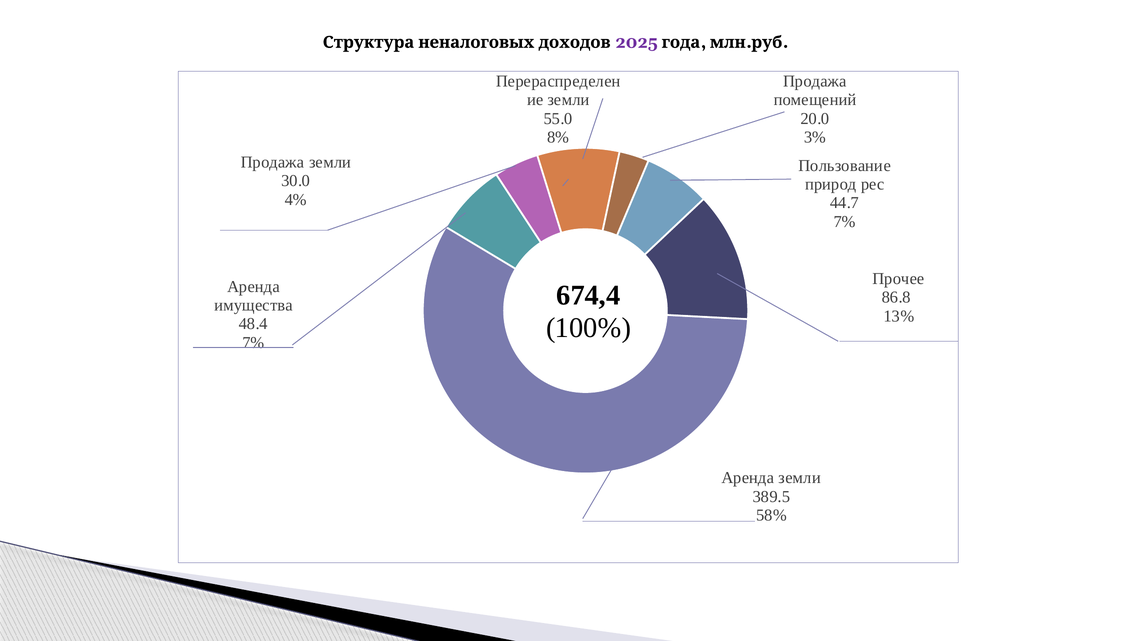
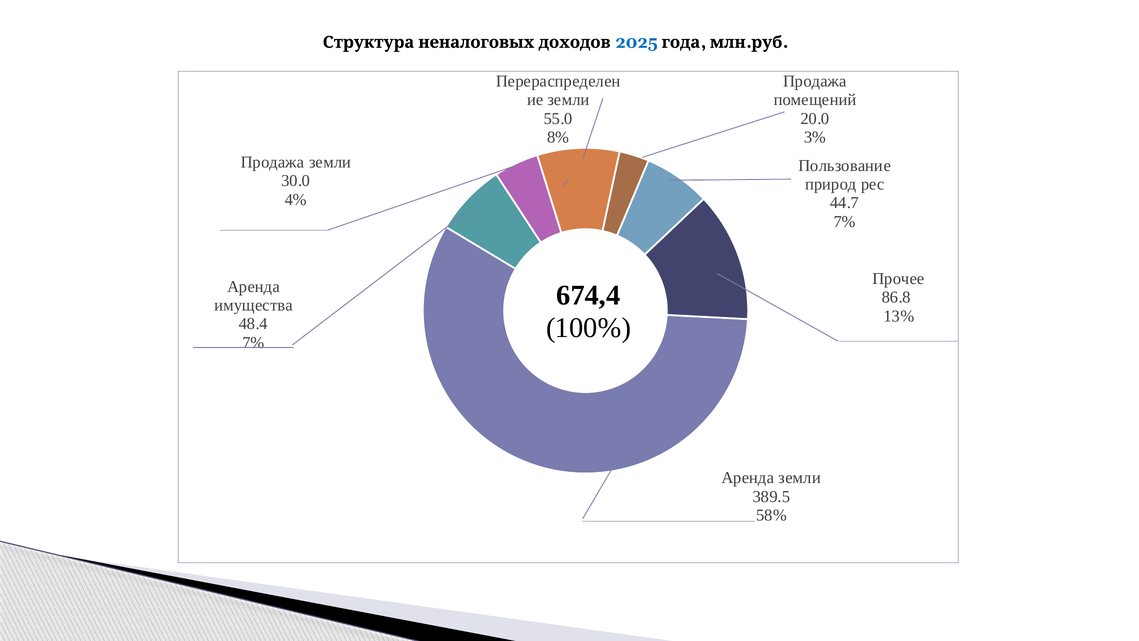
2025 colour: purple -> blue
